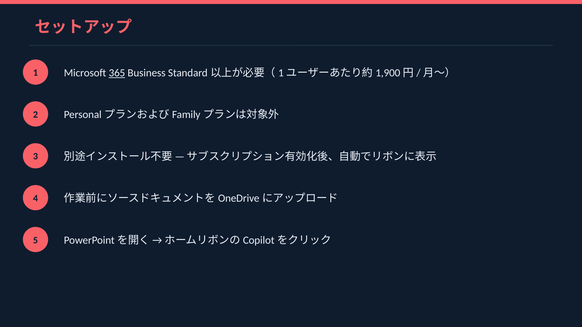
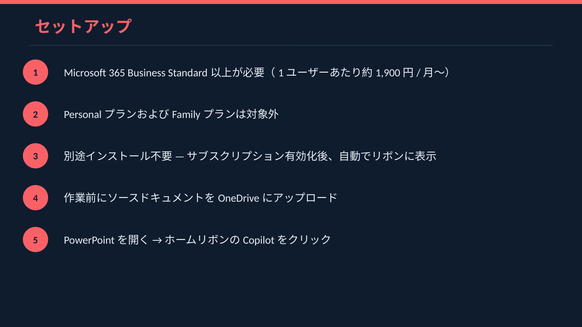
365 underline: present -> none
